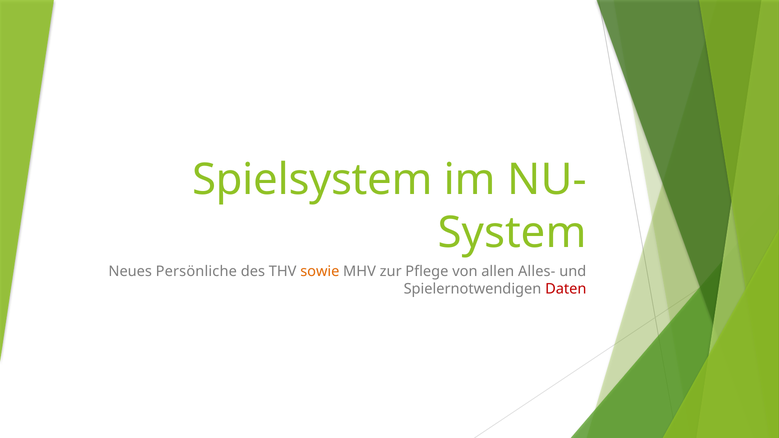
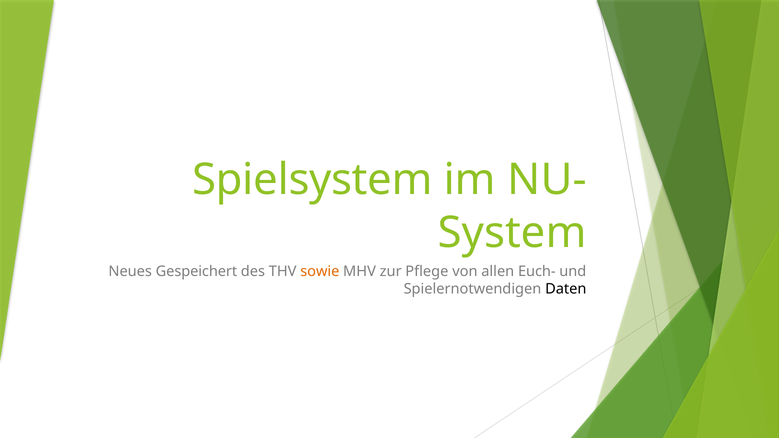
Persönliche: Persönliche -> Gespeichert
Alles-: Alles- -> Euch-
Daten colour: red -> black
